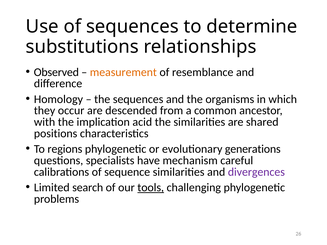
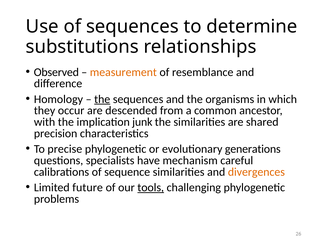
the at (102, 99) underline: none -> present
acid: acid -> junk
positions: positions -> precision
regions: regions -> precise
divergences colour: purple -> orange
search: search -> future
